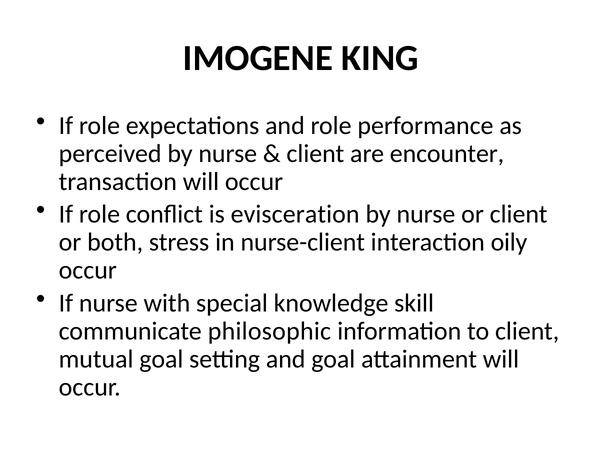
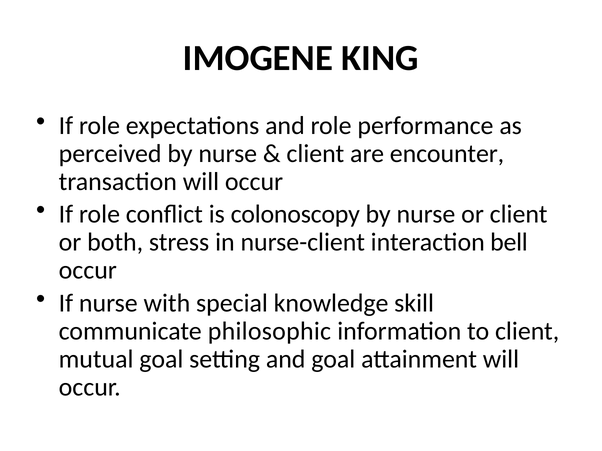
evisceration: evisceration -> colonoscopy
oily: oily -> bell
